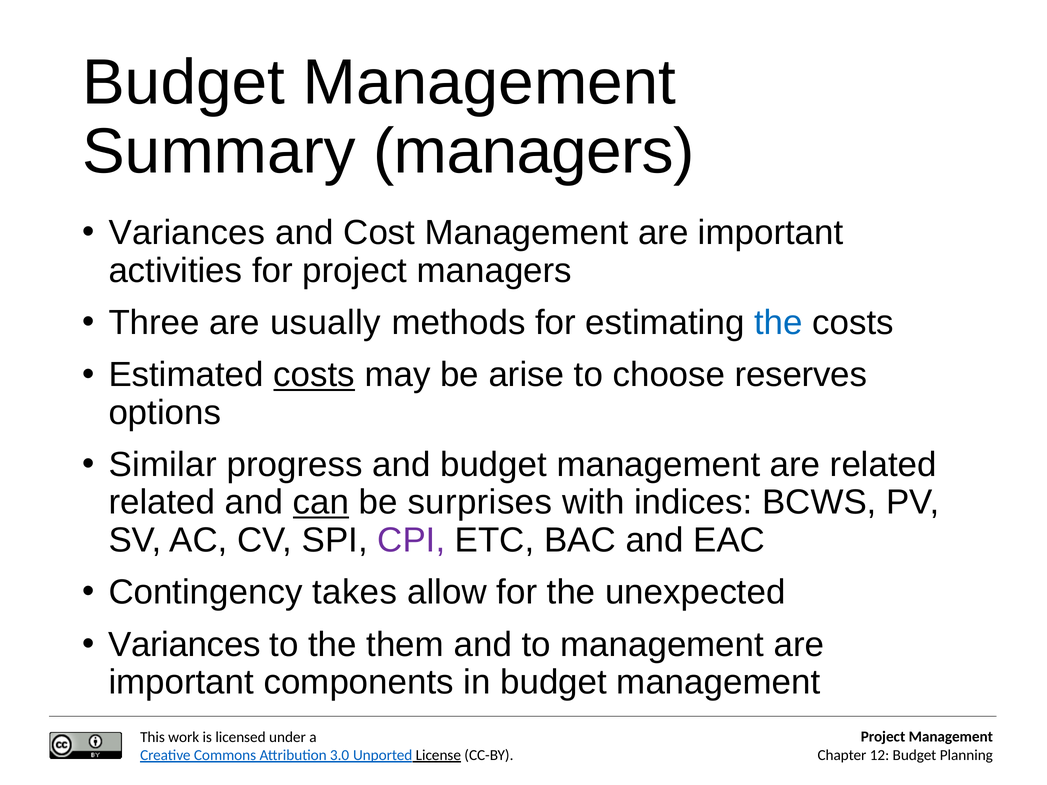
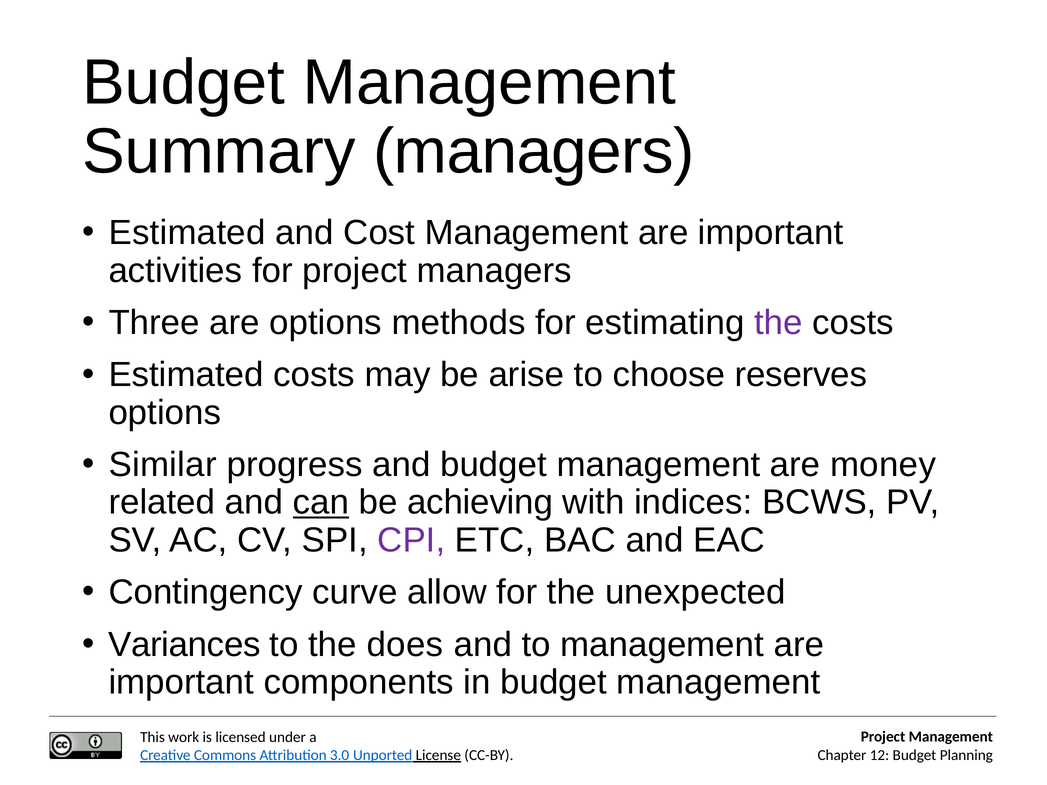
Variances at (187, 233): Variances -> Estimated
are usually: usually -> options
the at (778, 323) colour: blue -> purple
costs at (314, 375) underline: present -> none
are related: related -> money
surprises: surprises -> achieving
takes: takes -> curve
them: them -> does
